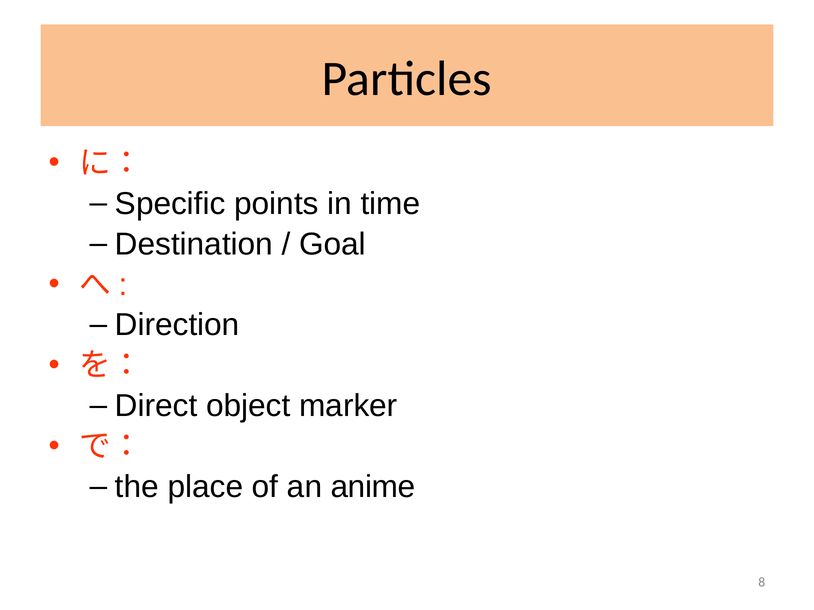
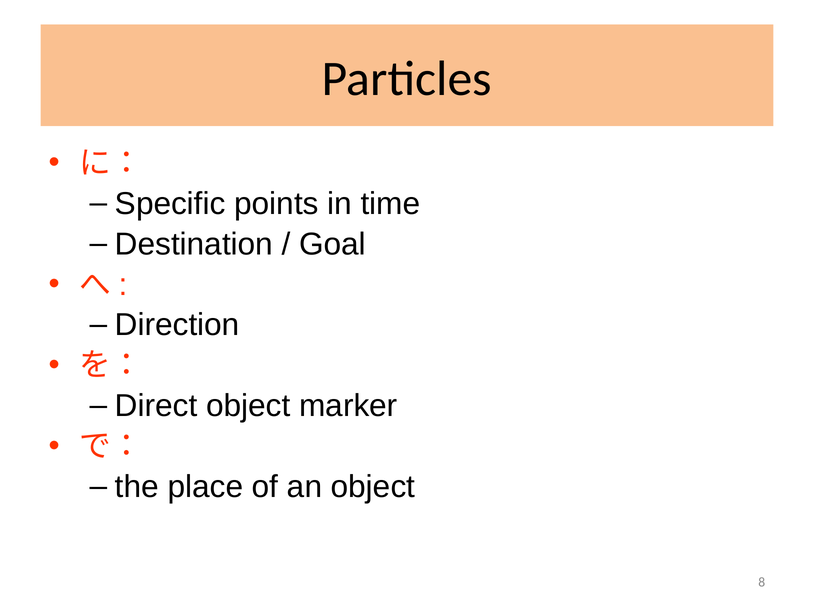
an anime: anime -> object
